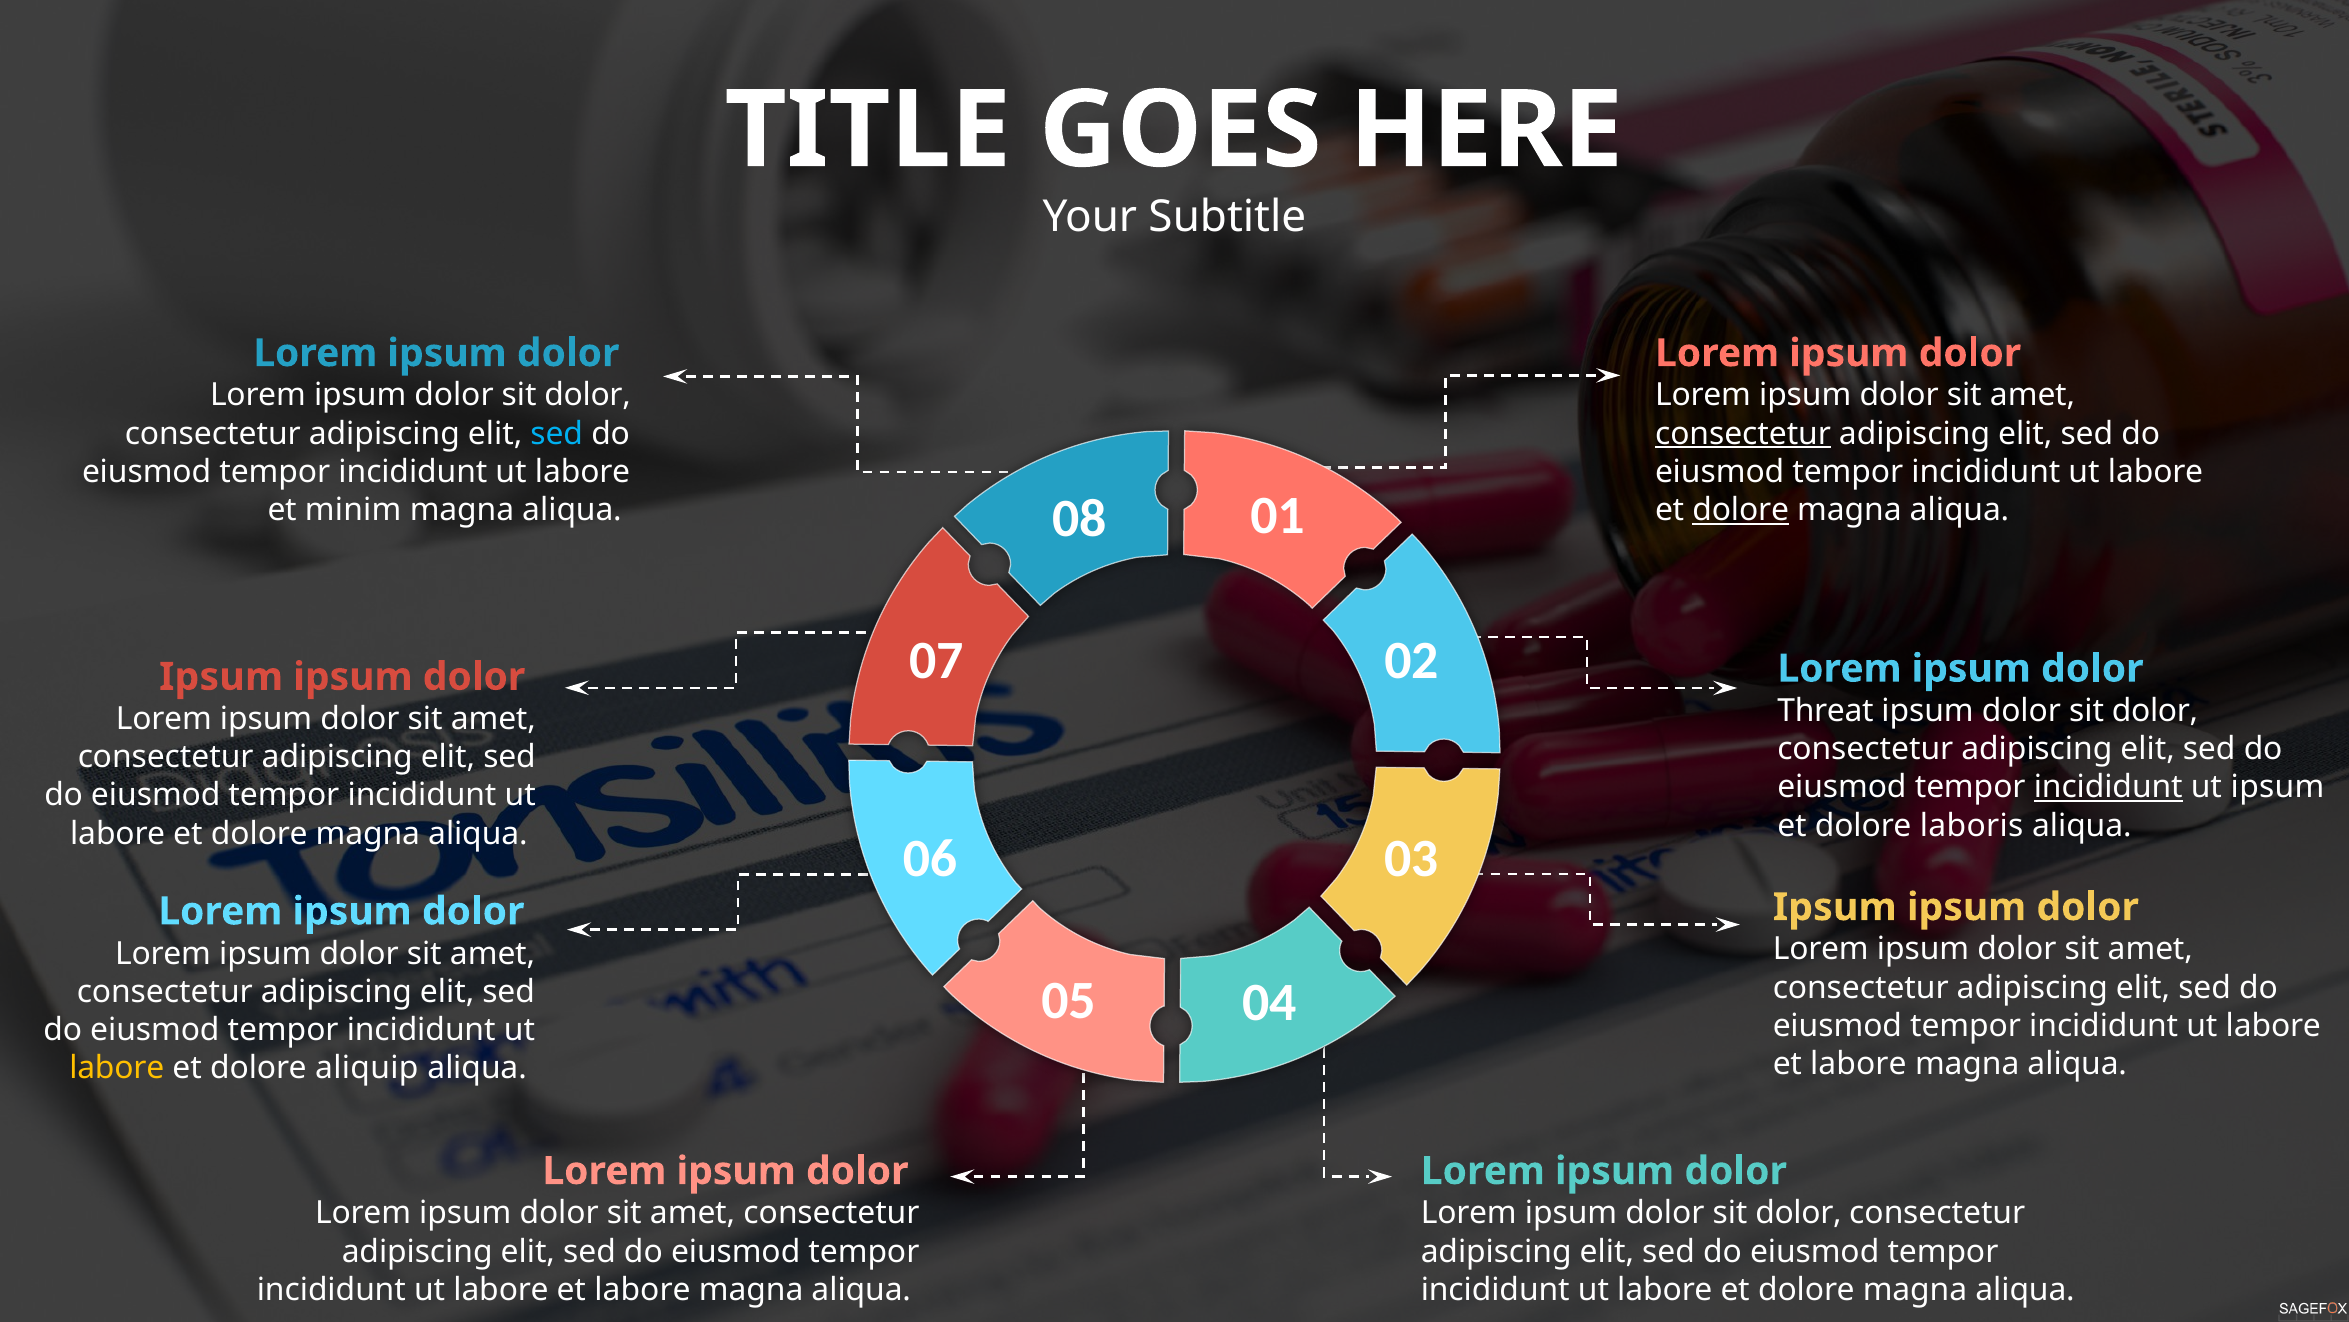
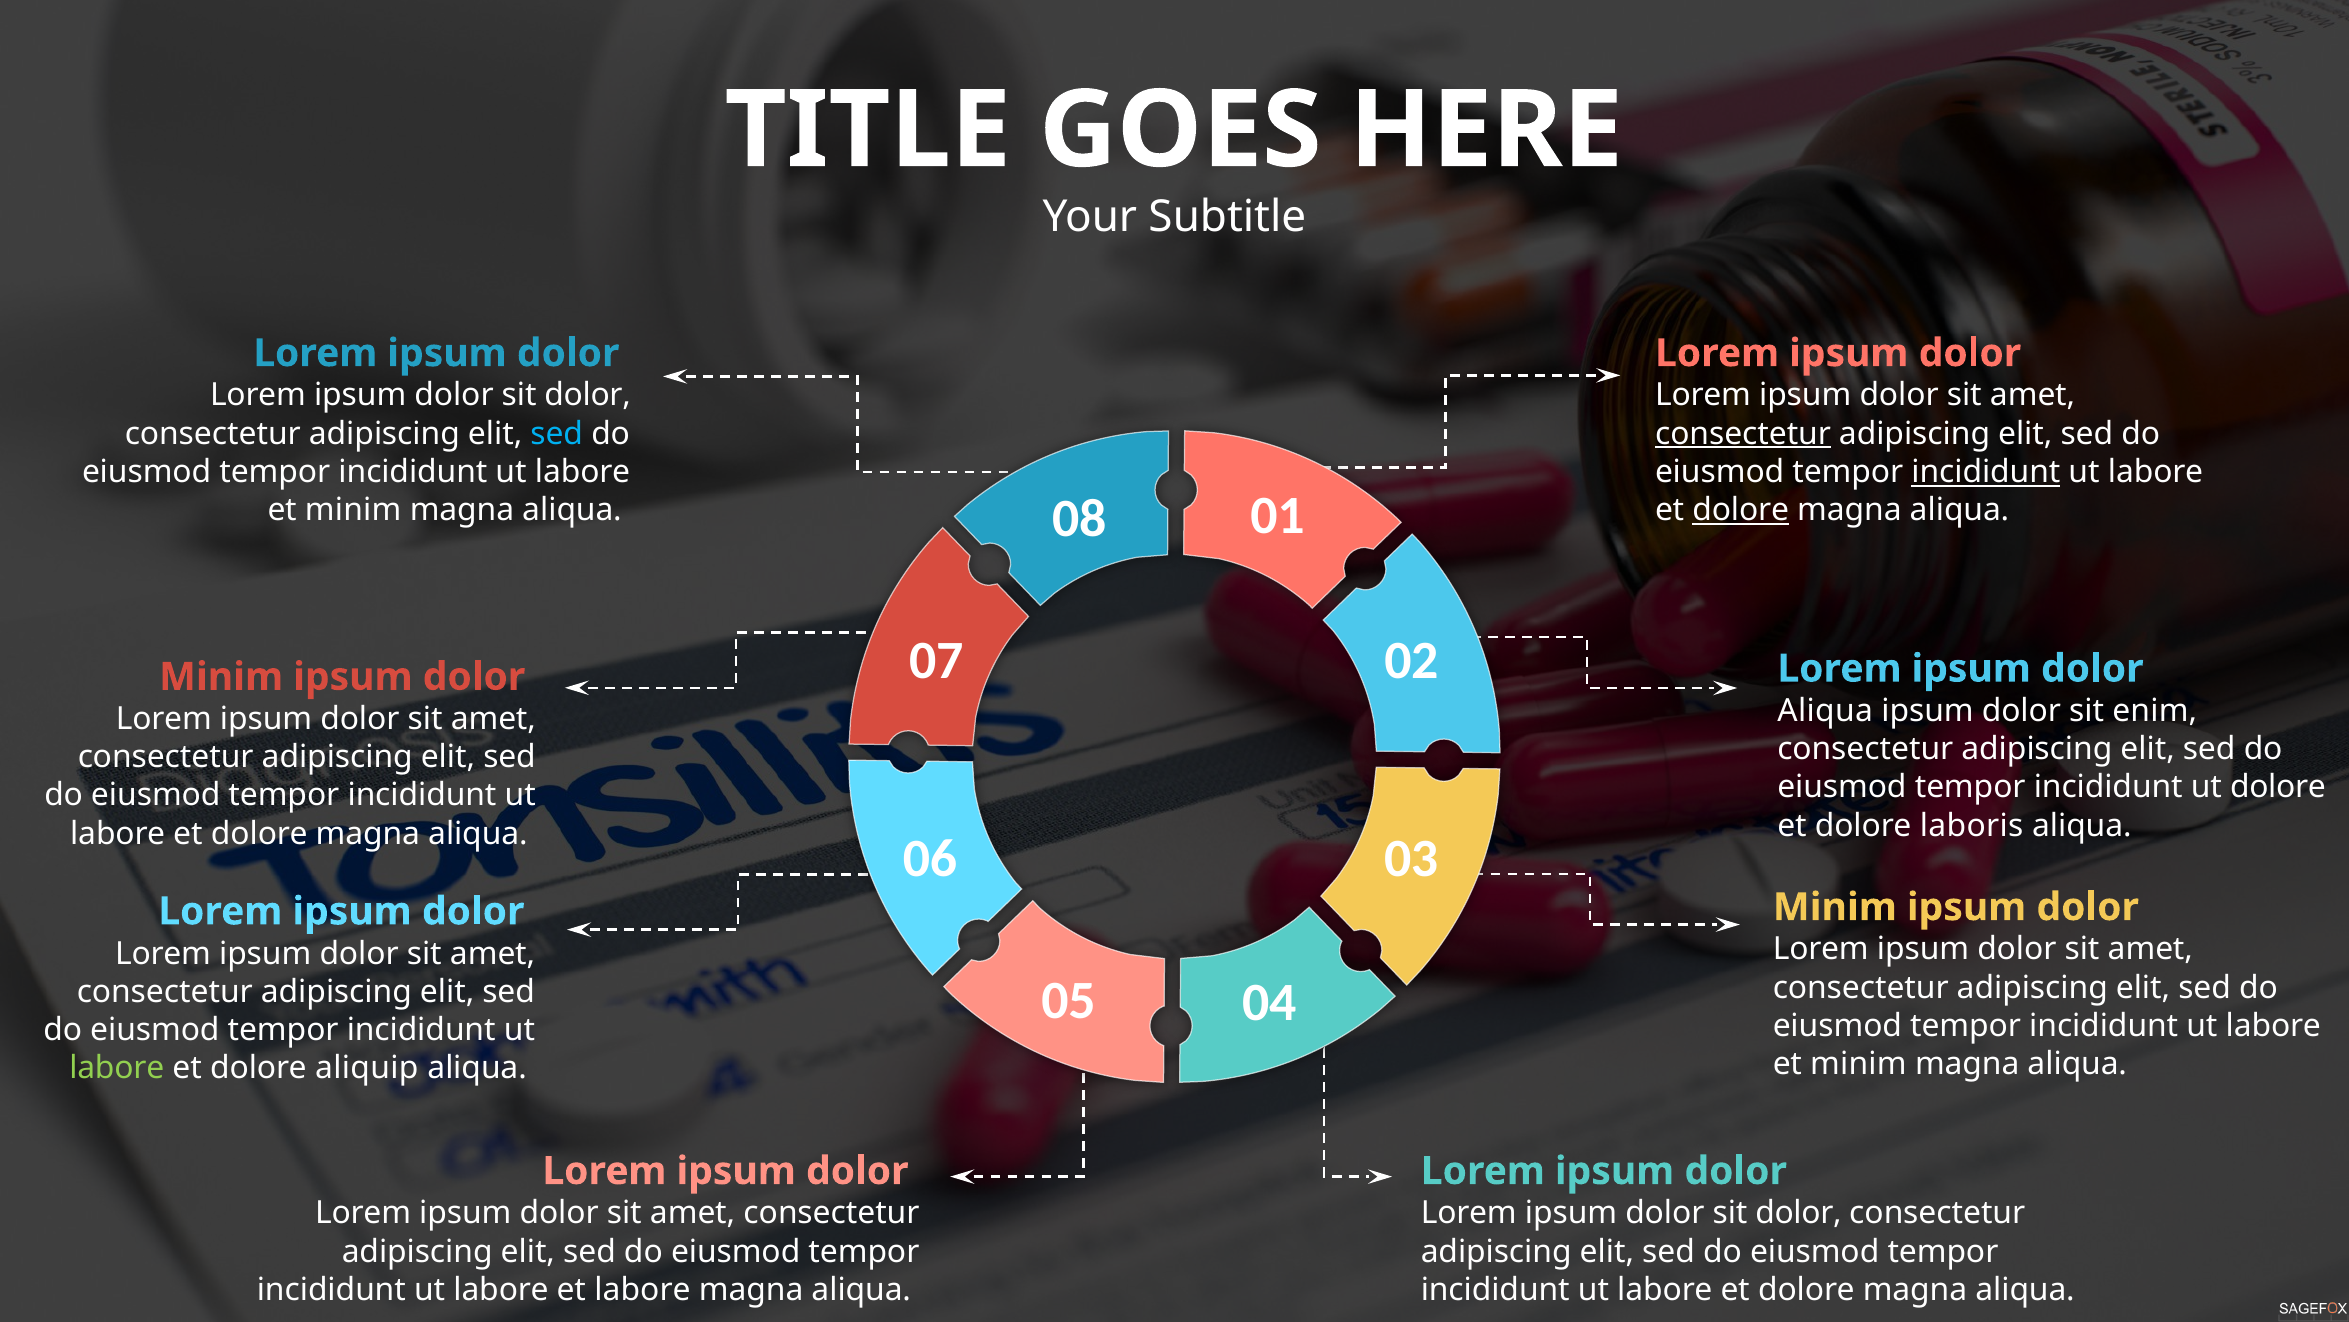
incididunt at (1986, 472) underline: none -> present
Ipsum at (221, 677): Ipsum -> Minim
Threat at (1826, 710): Threat -> Aliqua
dolor at (2155, 710): dolor -> enim
incididunt at (2108, 787) underline: present -> none
ut ipsum: ipsum -> dolore
Ipsum at (1835, 907): Ipsum -> Minim
labore at (1858, 1064): labore -> minim
labore at (117, 1068) colour: yellow -> light green
